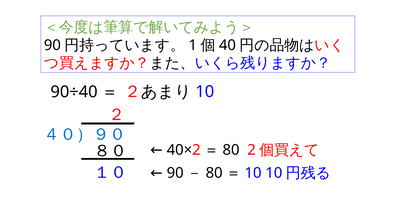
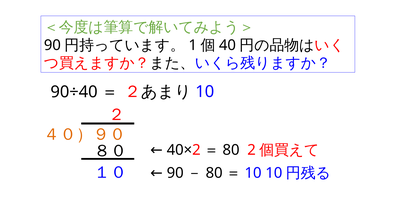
４０）９０ colour: blue -> orange
